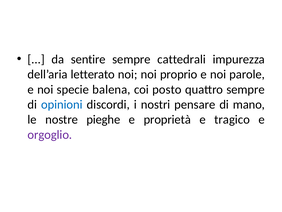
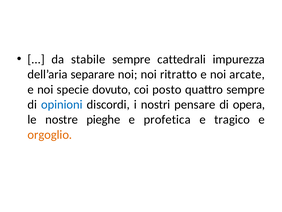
sentire: sentire -> stabile
letterato: letterato -> separare
proprio: proprio -> ritratto
parole: parole -> arcate
balena: balena -> dovuto
mano: mano -> opera
proprietà: proprietà -> profetica
orgoglio colour: purple -> orange
